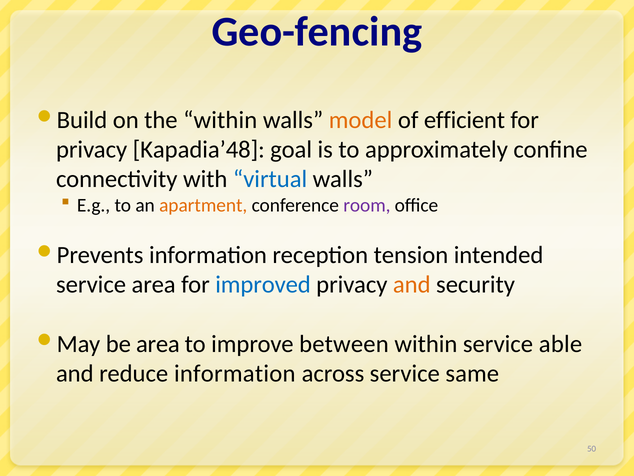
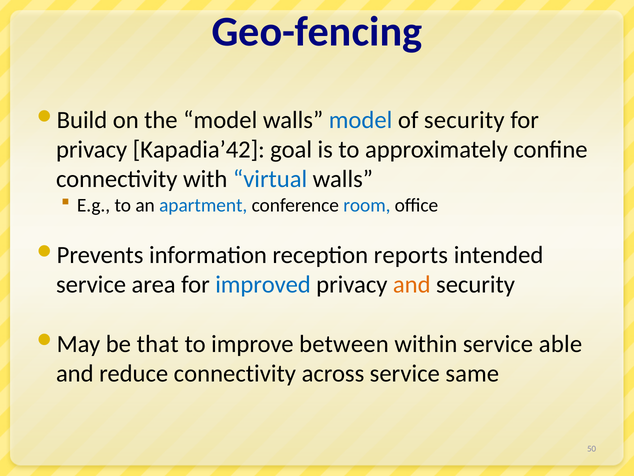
the within: within -> model
model at (361, 120) colour: orange -> blue
of efficient: efficient -> security
Kapadia’48: Kapadia’48 -> Kapadia’42
apartment colour: orange -> blue
room colour: purple -> blue
tension: tension -> reports
be area: area -> that
reduce information: information -> connectivity
